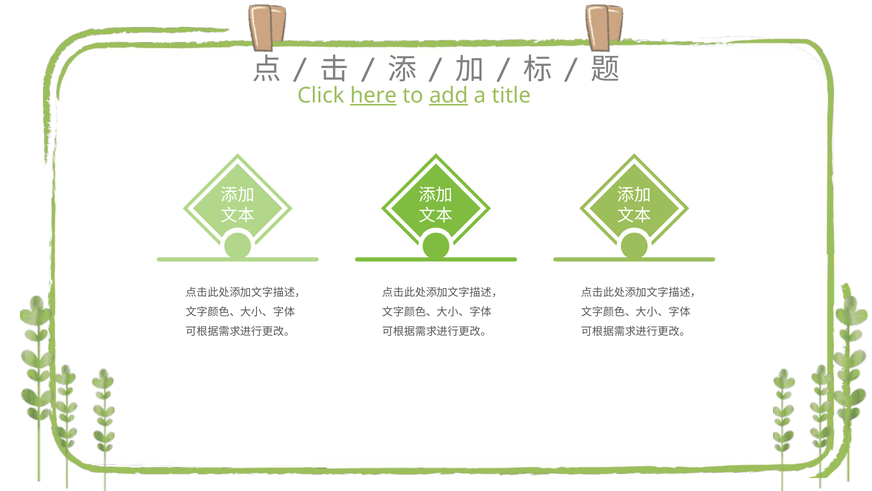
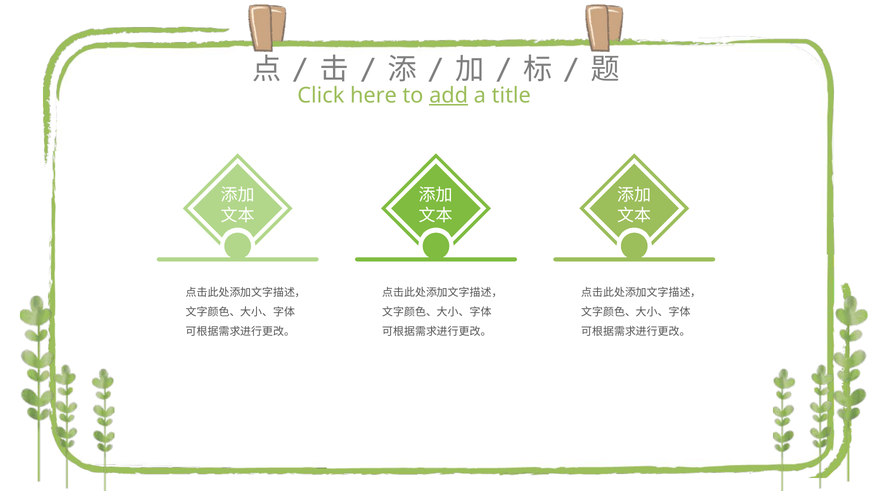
here underline: present -> none
